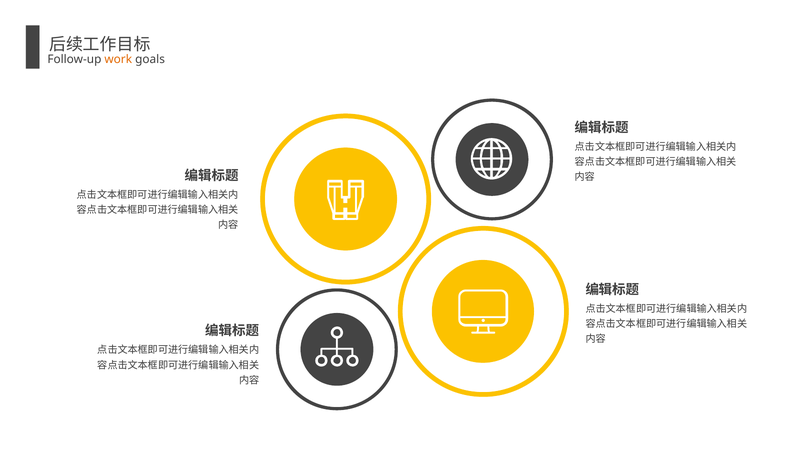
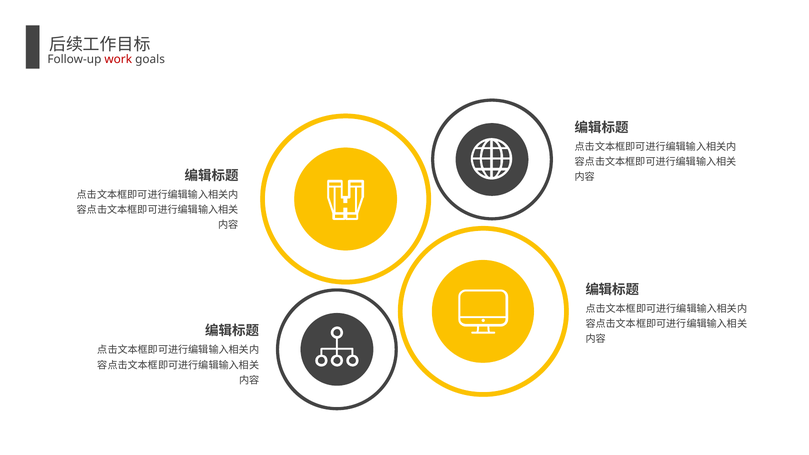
work colour: orange -> red
